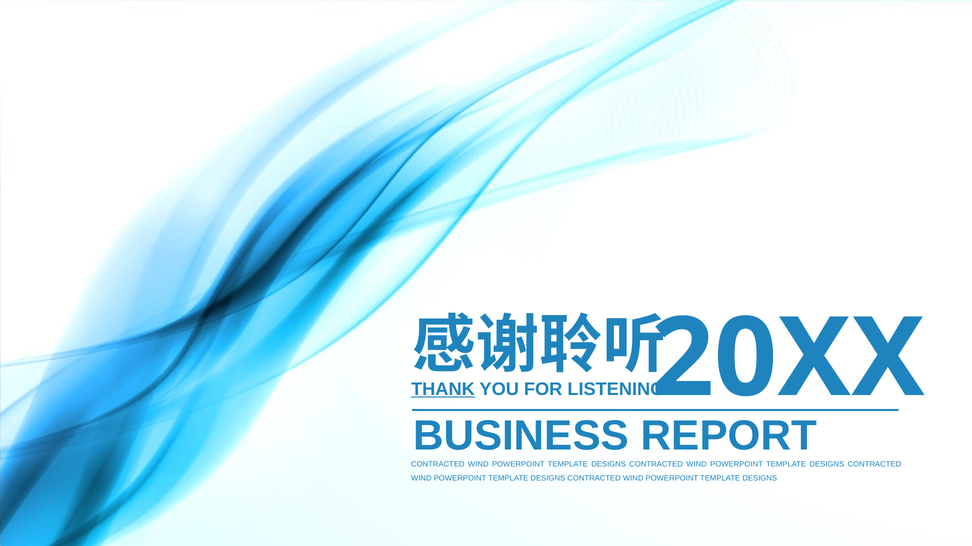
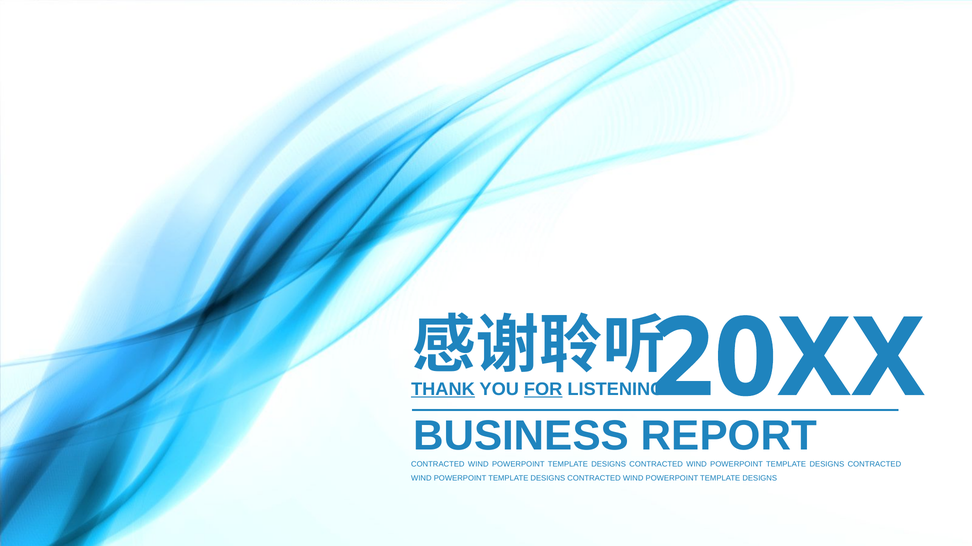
FOR underline: none -> present
